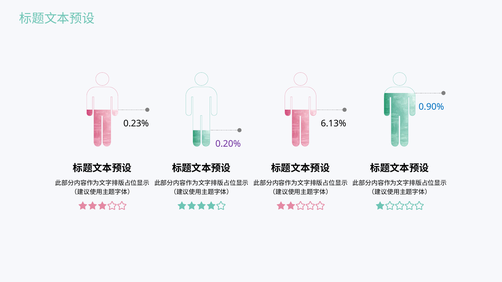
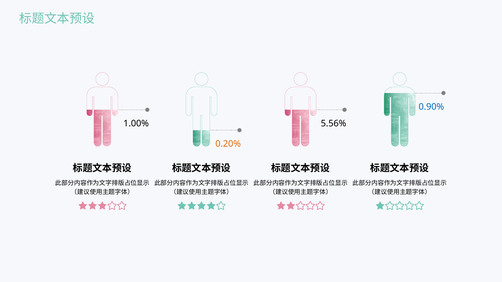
0.23%: 0.23% -> 1.00%
6.13%: 6.13% -> 5.56%
0.20% colour: purple -> orange
